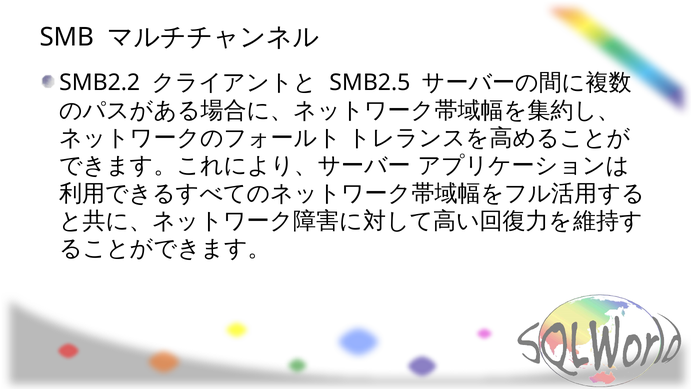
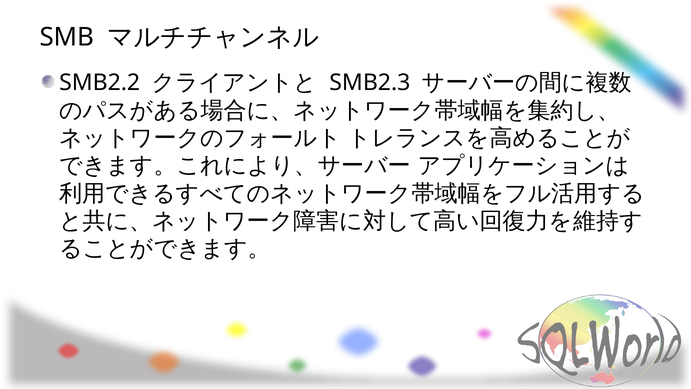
SMB2.5: SMB2.5 -> SMB2.3
